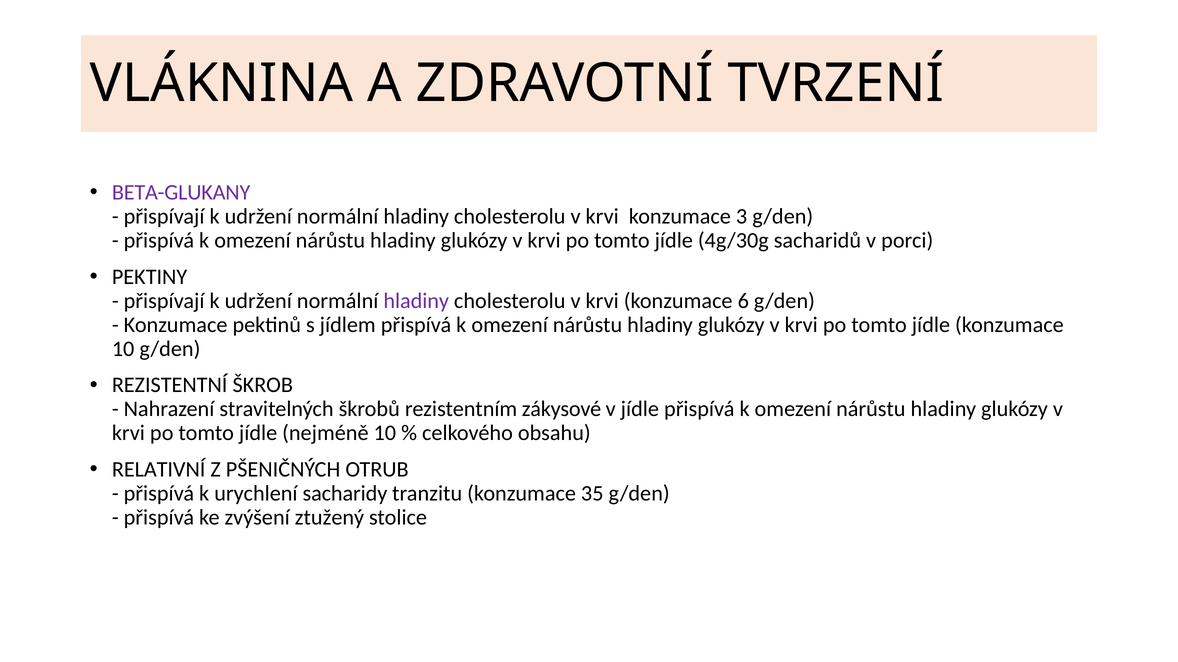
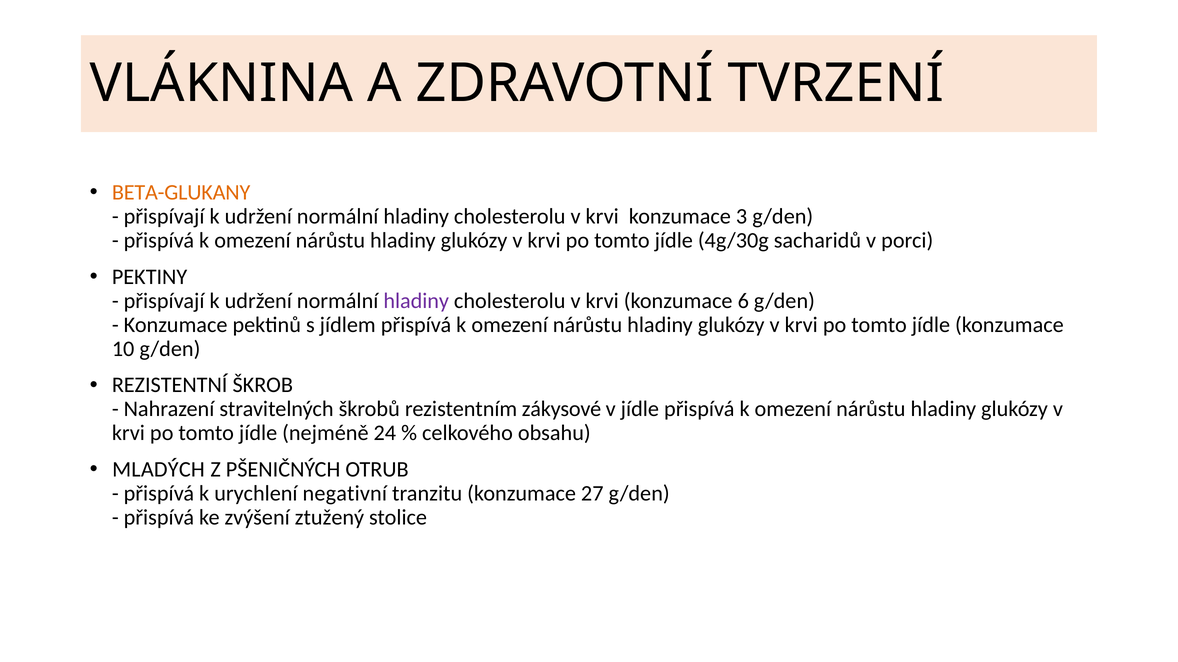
BETA-GLUKANY colour: purple -> orange
nejméně 10: 10 -> 24
RELATIVNÍ: RELATIVNÍ -> MLADÝCH
sacharidy: sacharidy -> negativní
35: 35 -> 27
